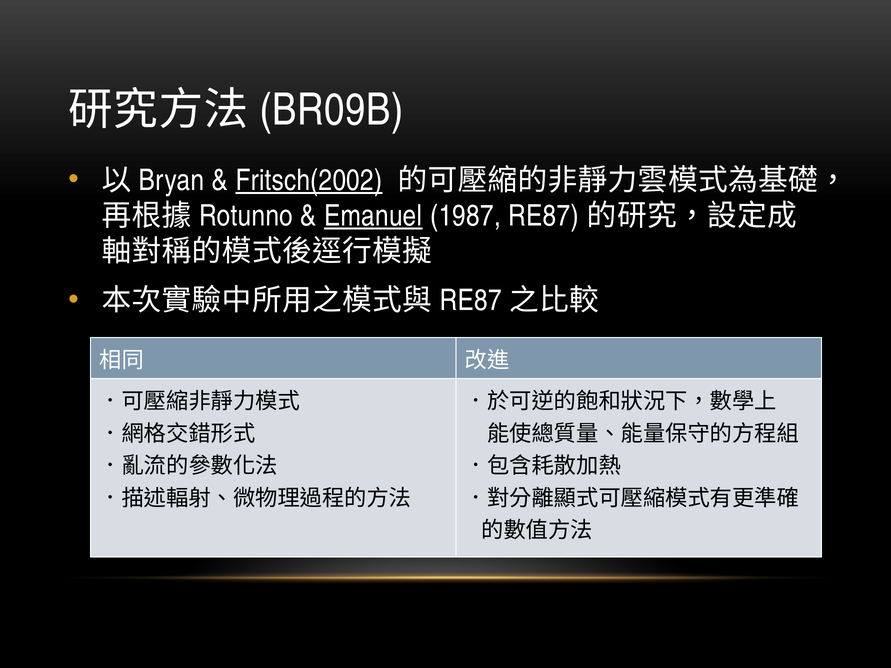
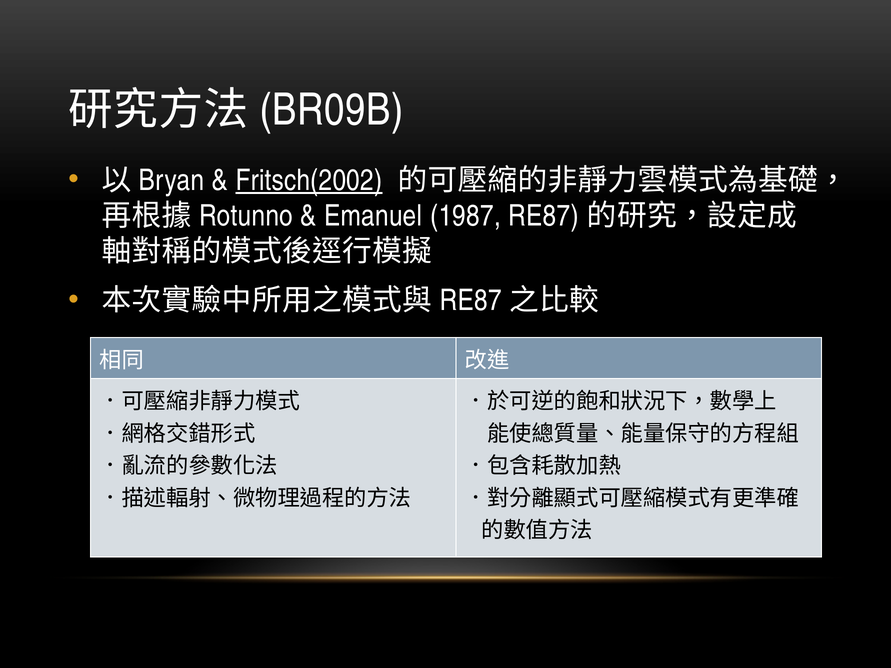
Emanuel underline: present -> none
